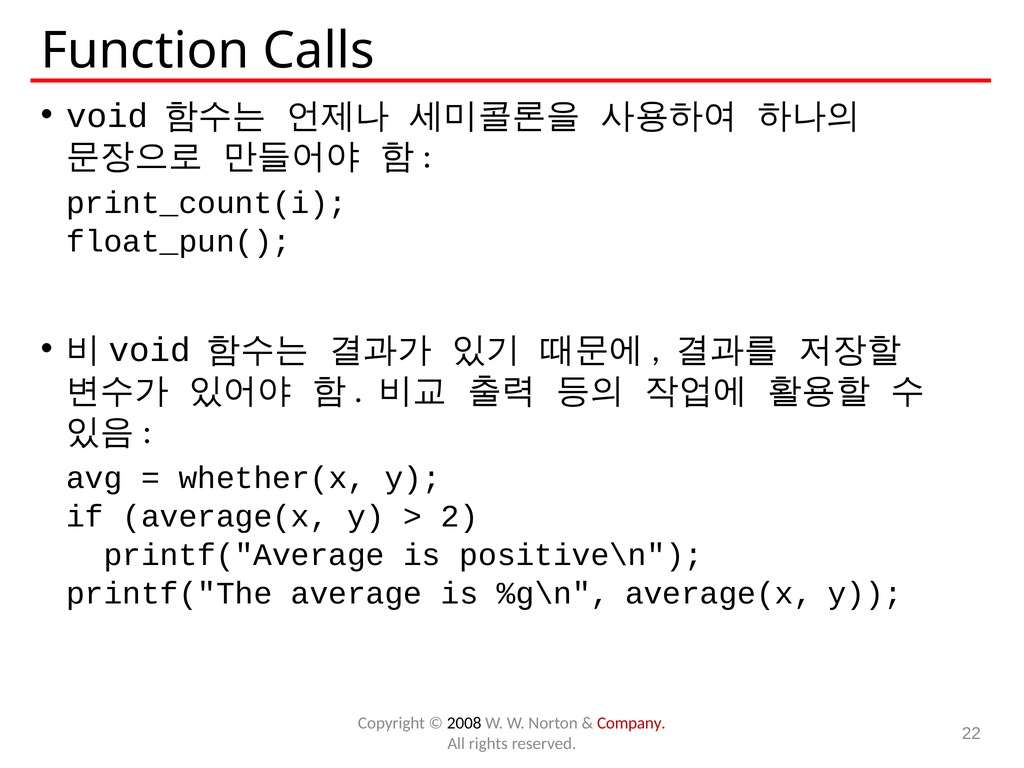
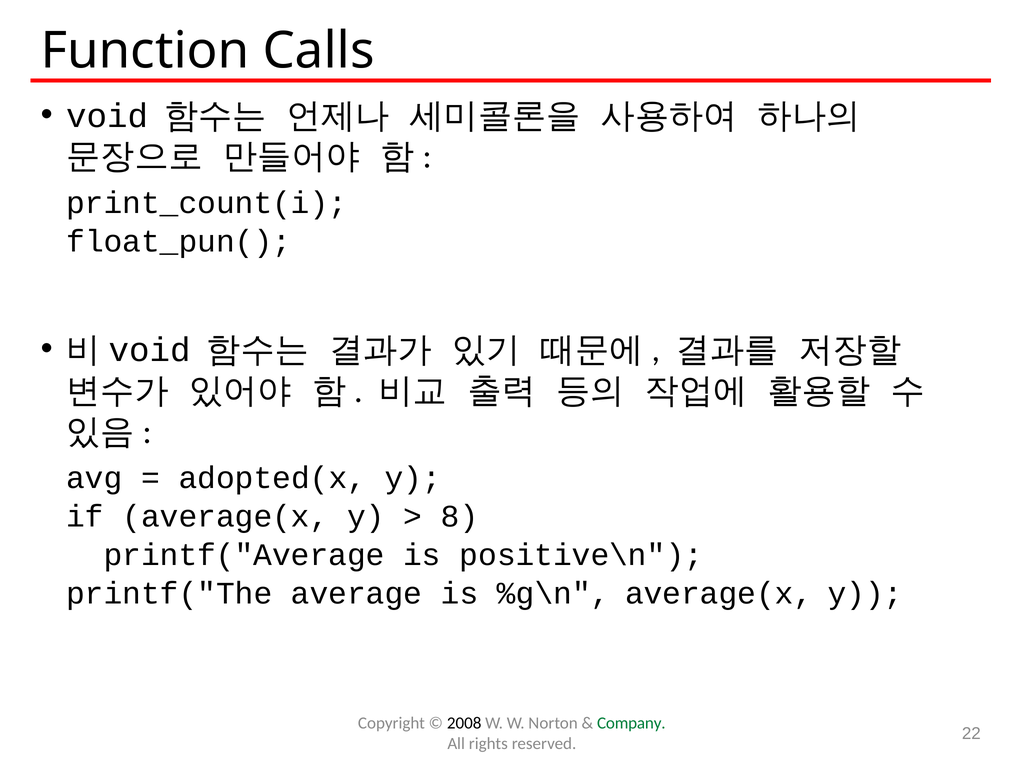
whether(x: whether(x -> adopted(x
2: 2 -> 8
Company colour: red -> green
